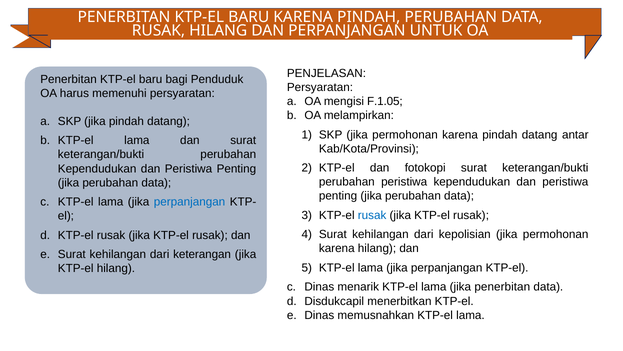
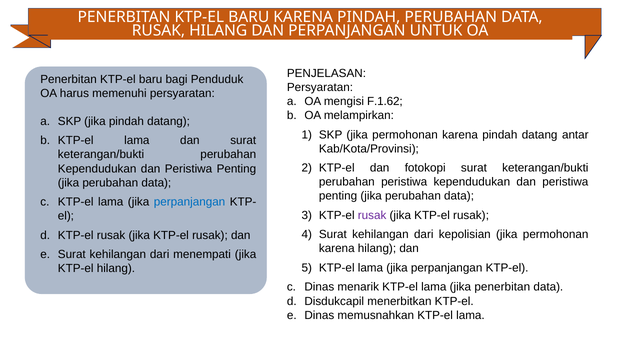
F.1.05: F.1.05 -> F.1.62
rusak at (372, 215) colour: blue -> purple
keterangan: keterangan -> menempati
